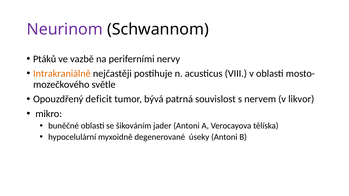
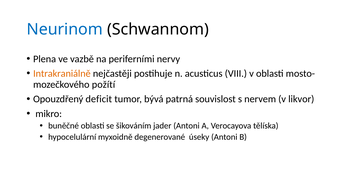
Neurinom colour: purple -> blue
Ptáků: Ptáků -> Plena
světle: světle -> požítí
